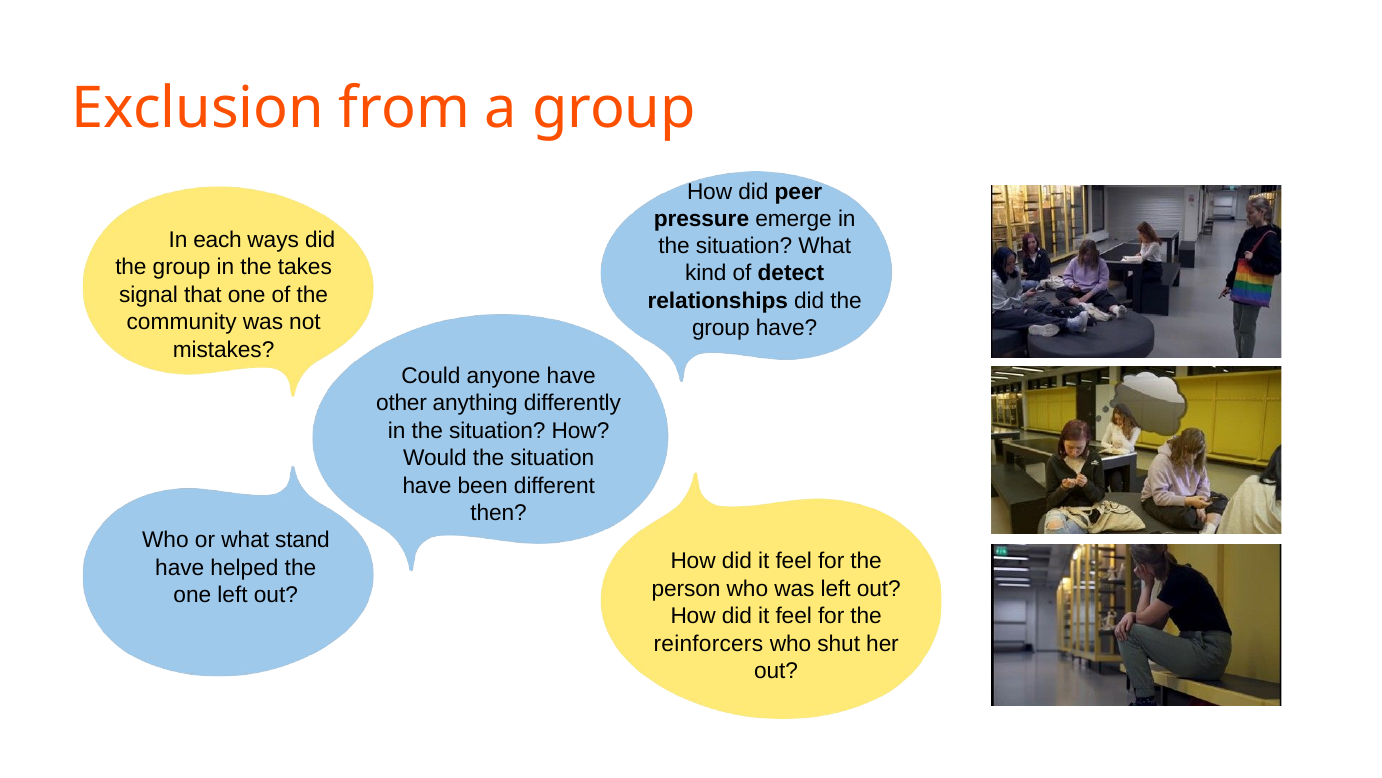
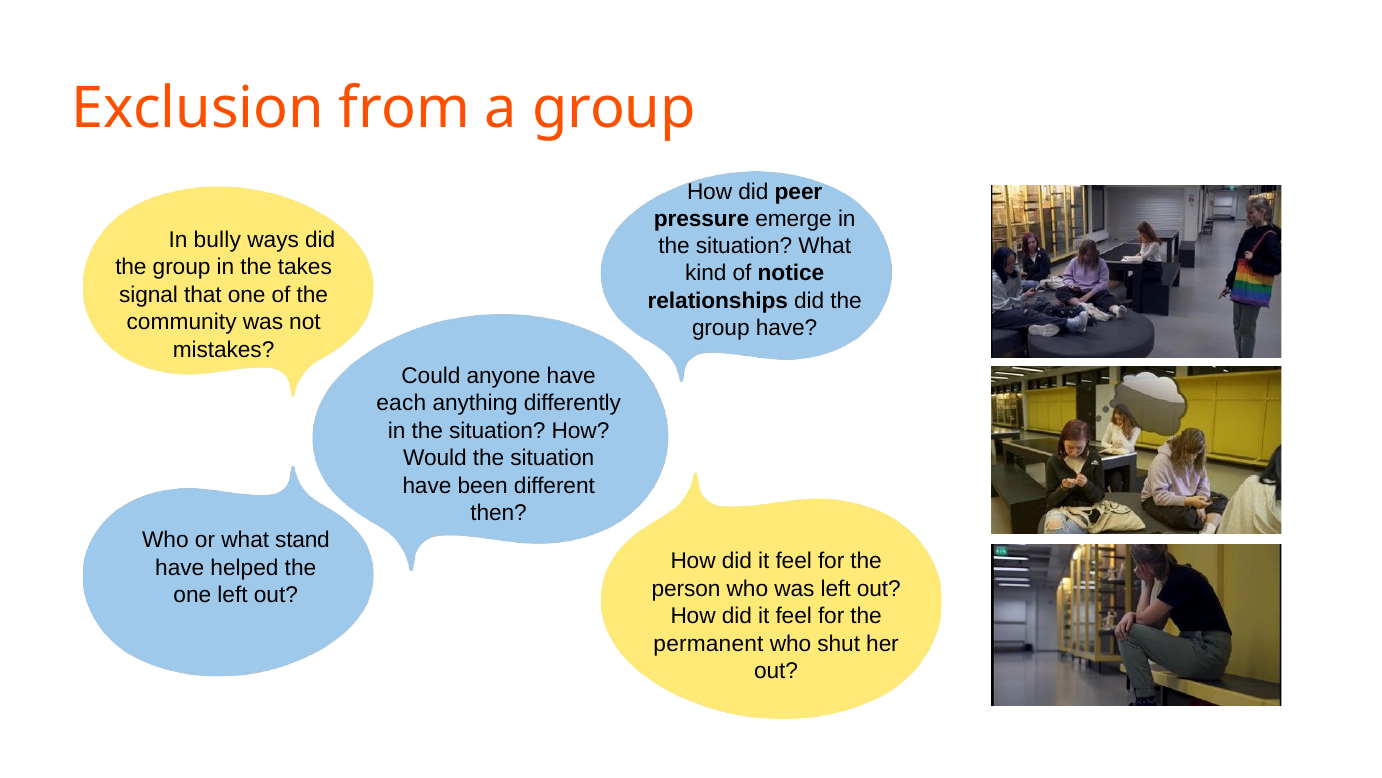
each: each -> bully
detect: detect -> notice
other: other -> each
reinforcers: reinforcers -> permanent
